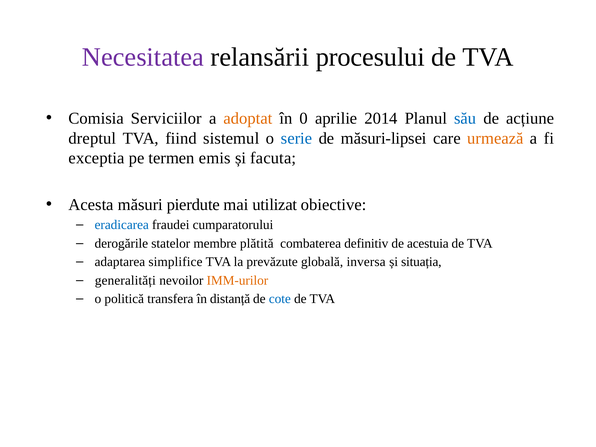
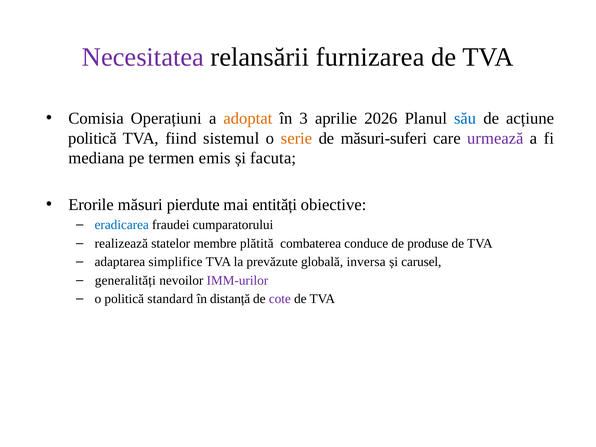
procesului: procesului -> furnizarea
Serviciilor: Serviciilor -> Operațiuni
0: 0 -> 3
2014: 2014 -> 2026
dreptul at (92, 138): dreptul -> politică
serie colour: blue -> orange
măsuri-lipsei: măsuri-lipsei -> măsuri-suferi
urmează colour: orange -> purple
exceptia: exceptia -> mediana
Acesta: Acesta -> Erorile
utilizat: utilizat -> entități
derogările: derogările -> realizează
definitiv: definitiv -> conduce
acestuia: acestuia -> produse
situația: situația -> carusel
IMM-urilor colour: orange -> purple
transfera: transfera -> standard
cote colour: blue -> purple
